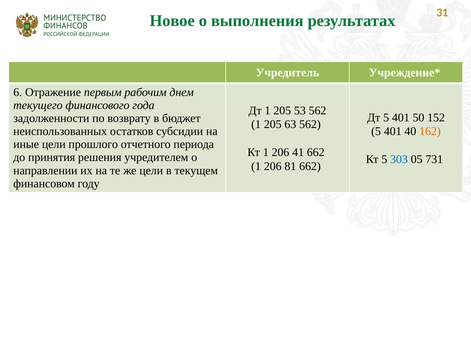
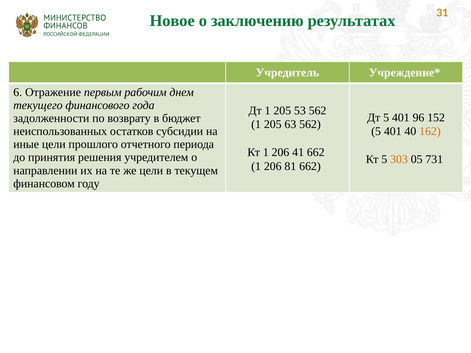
выполнения: выполнения -> заключению
50: 50 -> 96
303 colour: blue -> orange
